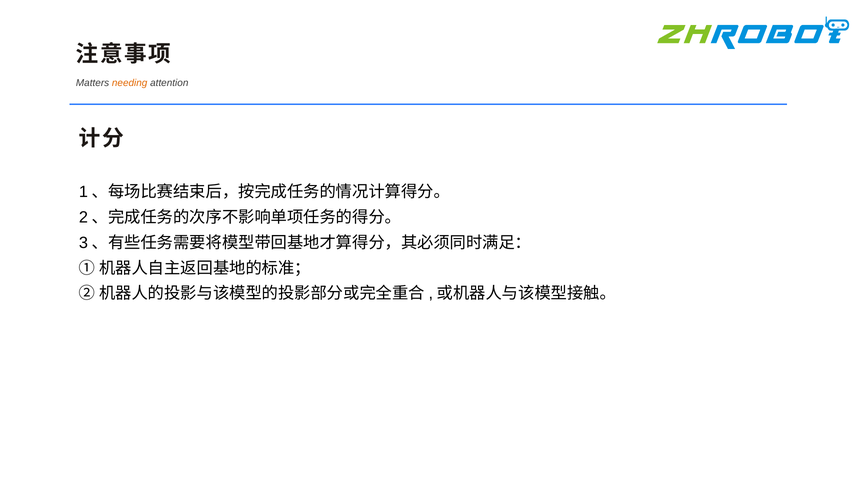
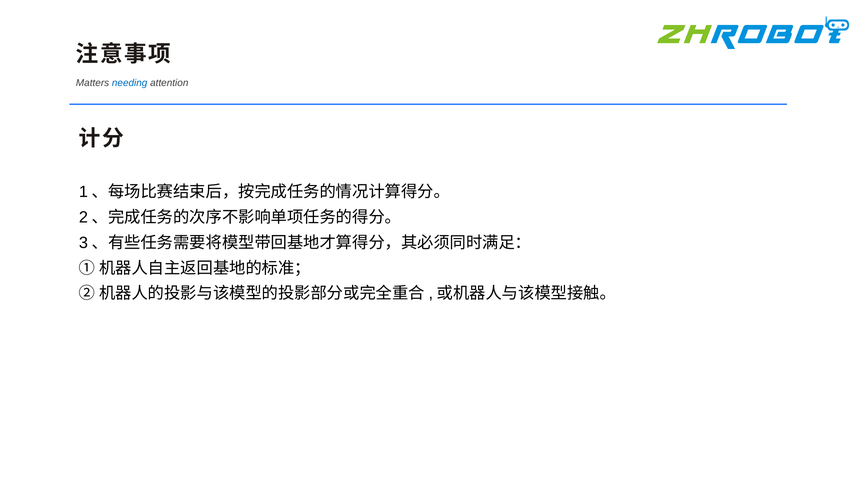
needing colour: orange -> blue
